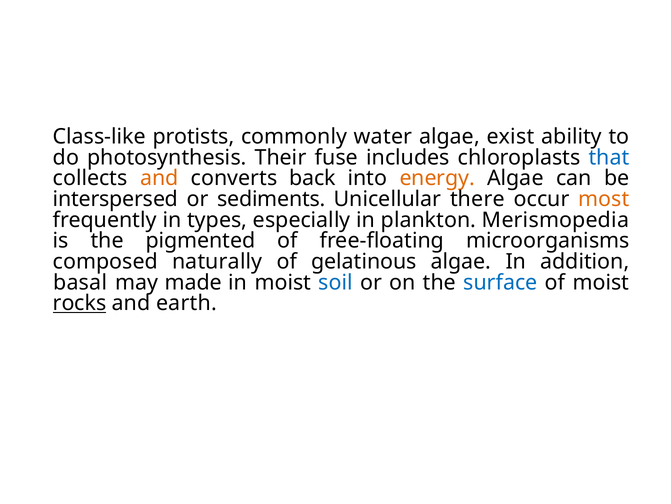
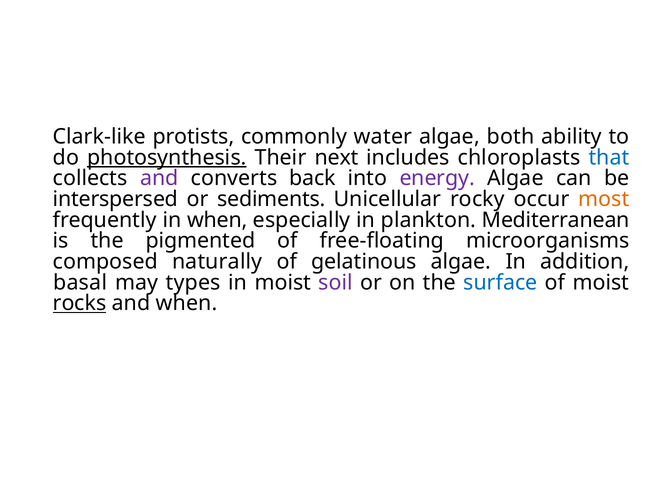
Class-like: Class-like -> Clark-like
exist: exist -> both
photosynthesis underline: none -> present
fuse: fuse -> next
and at (159, 178) colour: orange -> purple
energy colour: orange -> purple
there: there -> rocky
in types: types -> when
Merismopedia: Merismopedia -> Mediterranean
made: made -> types
soil colour: blue -> purple
and earth: earth -> when
